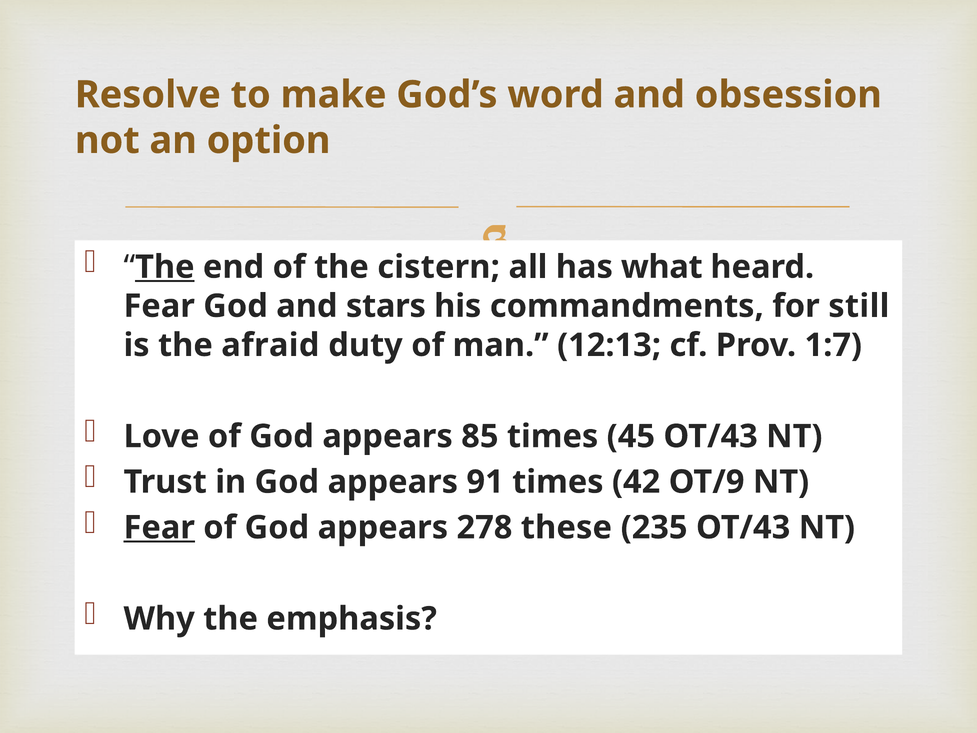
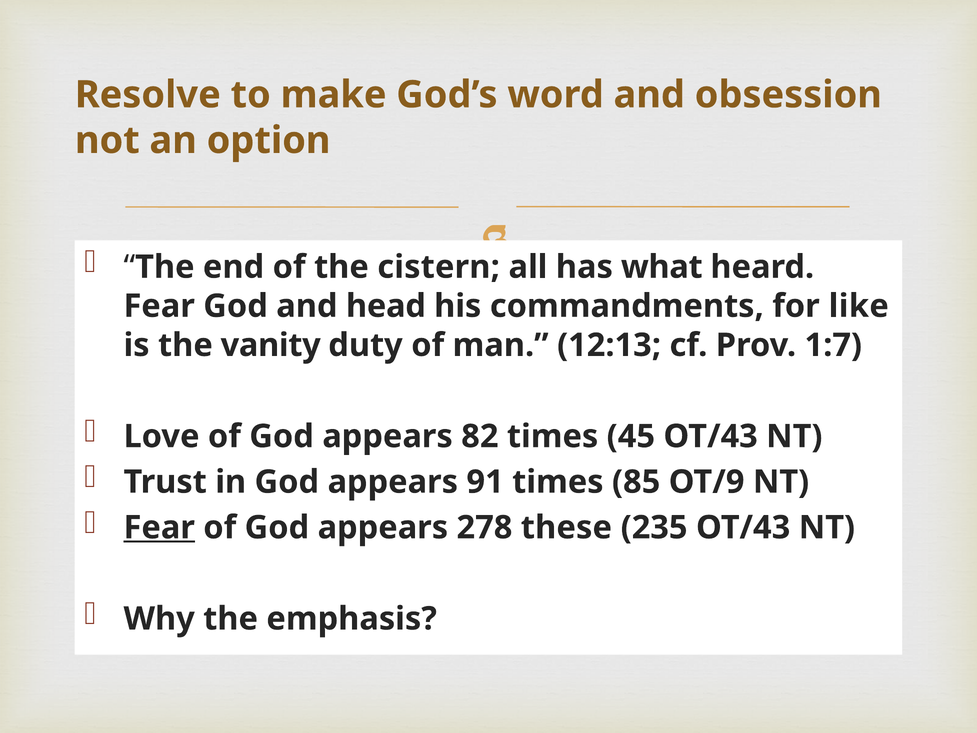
The at (165, 267) underline: present -> none
stars: stars -> head
still: still -> like
afraid: afraid -> vanity
85: 85 -> 82
42: 42 -> 85
